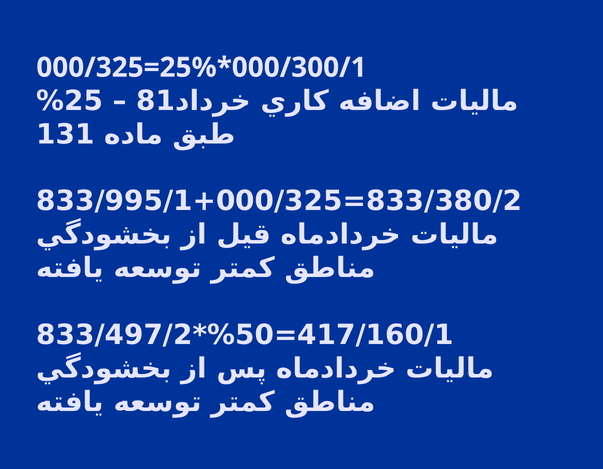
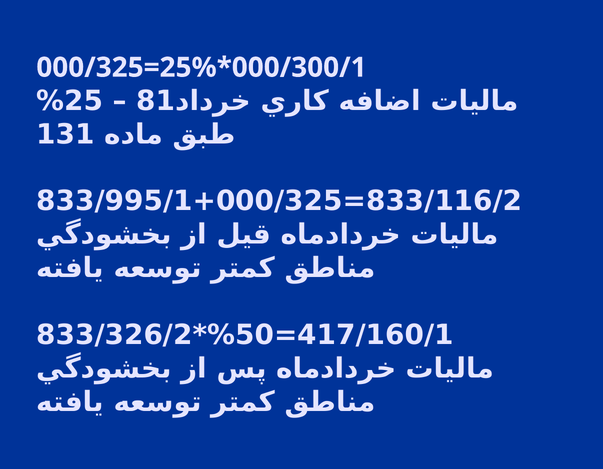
833/380/2: 833/380/2 -> 833/116/2
833/497/2: 833/497/2 -> 833/326/2
